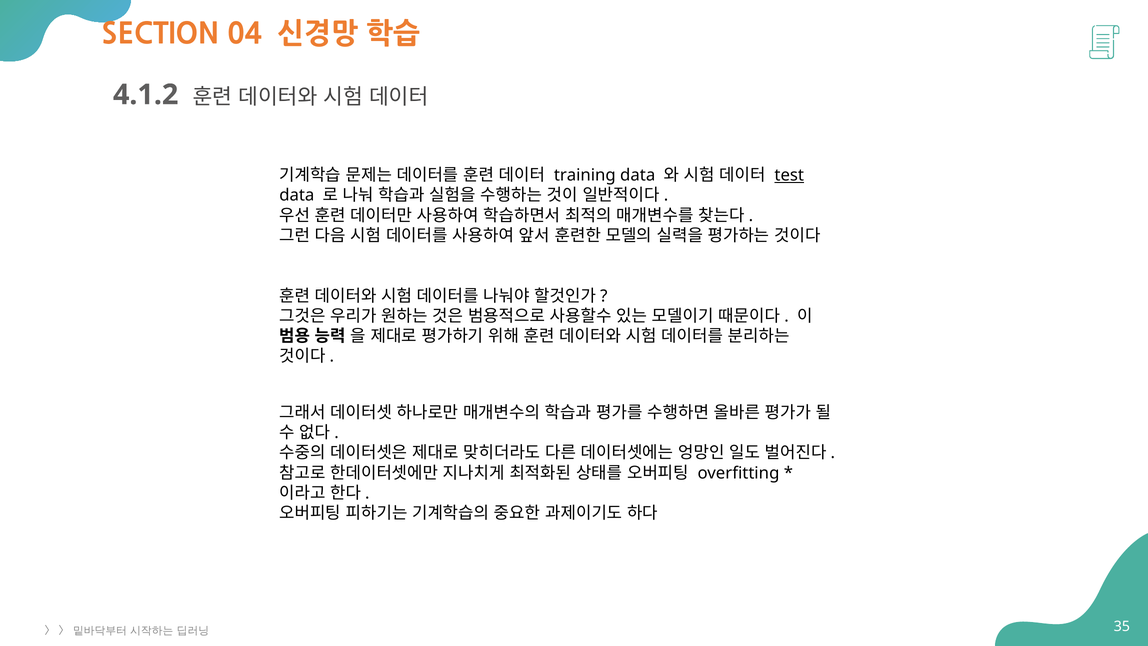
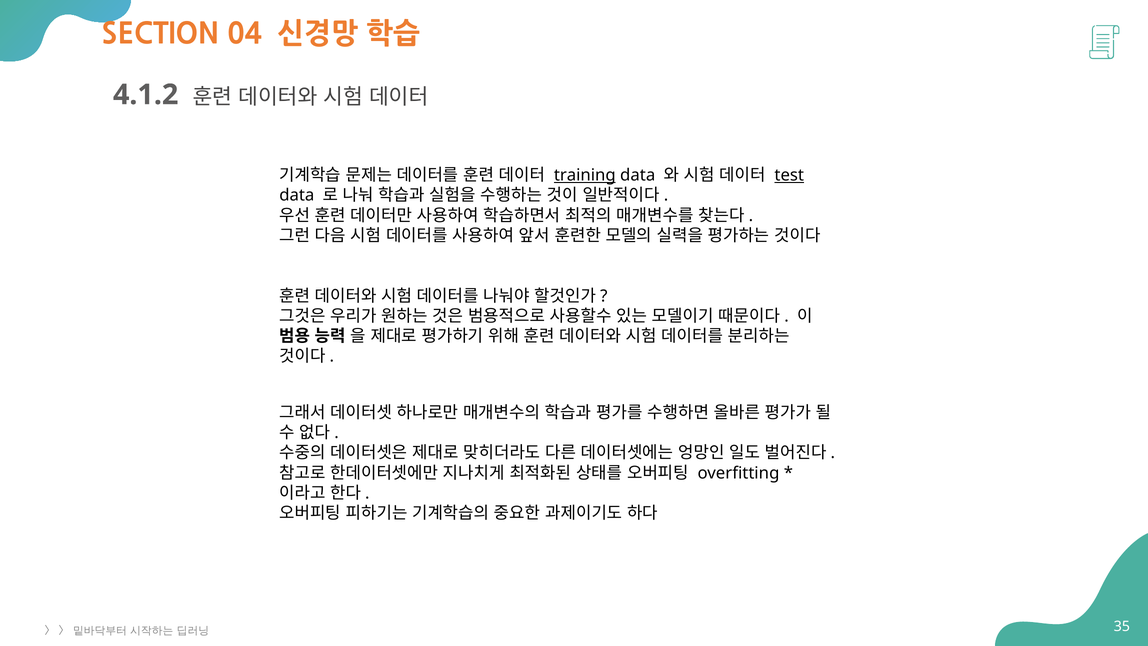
training underline: none -> present
